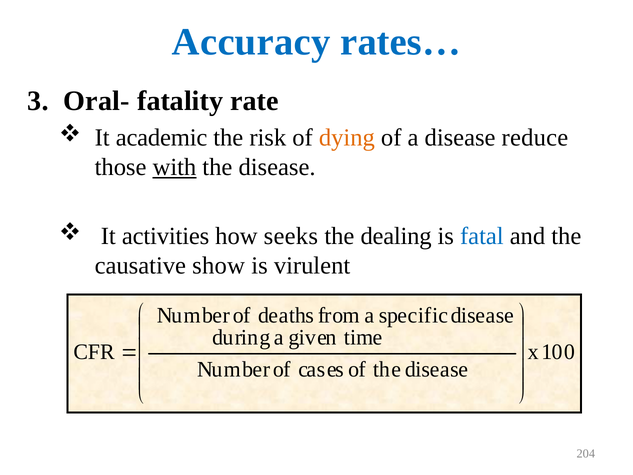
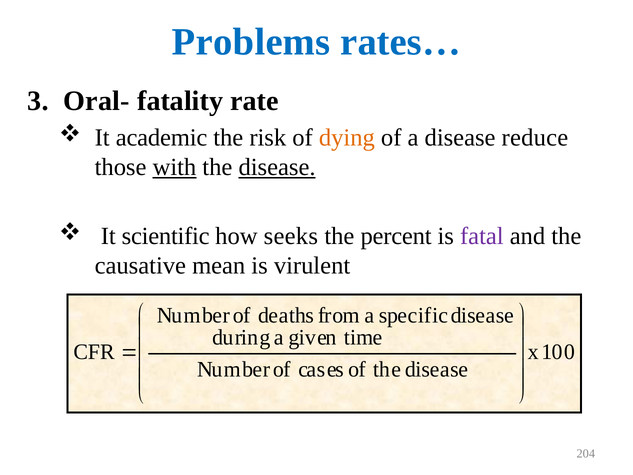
Accuracy: Accuracy -> Problems
disease at (277, 167) underline: none -> present
activities: activities -> scientific
dealing: dealing -> percent
fatal colour: blue -> purple
show: show -> mean
